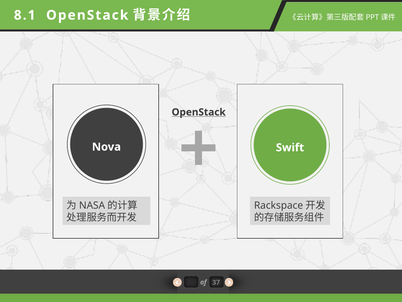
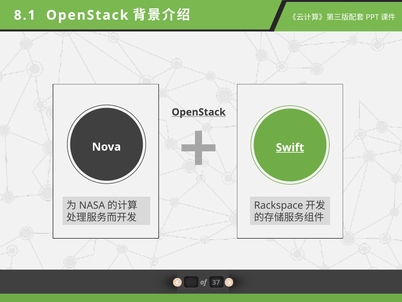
Swift underline: none -> present
